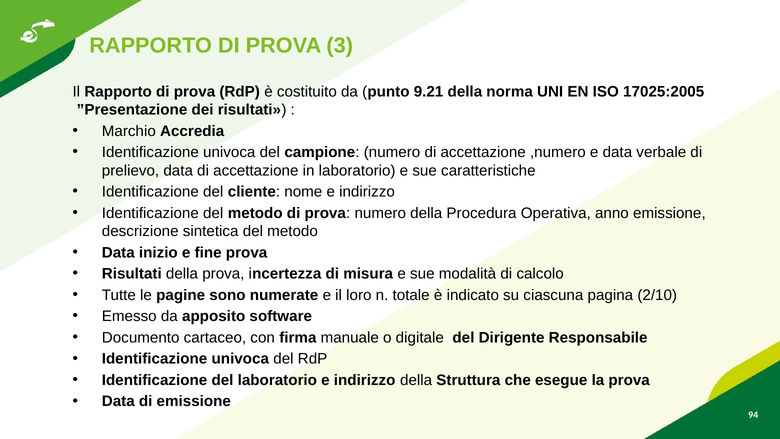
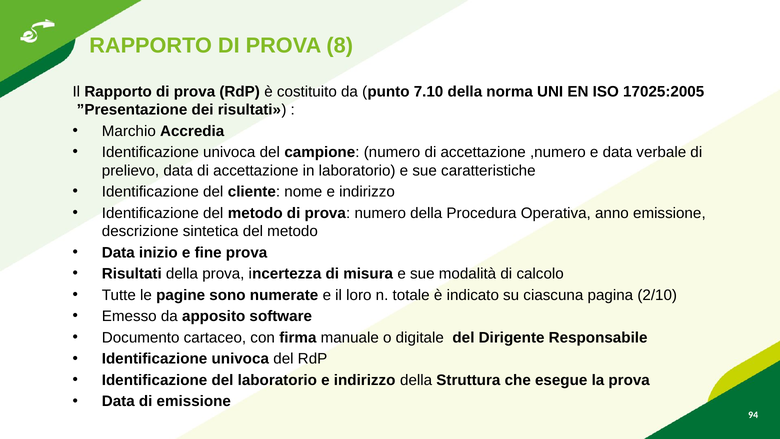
3: 3 -> 8
9.21: 9.21 -> 7.10
